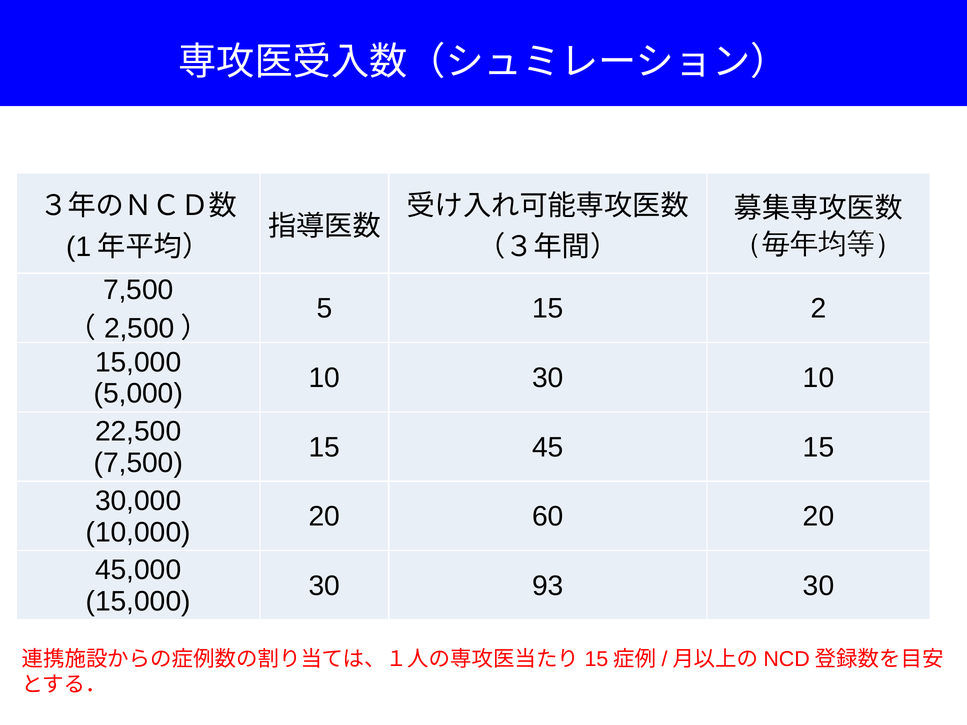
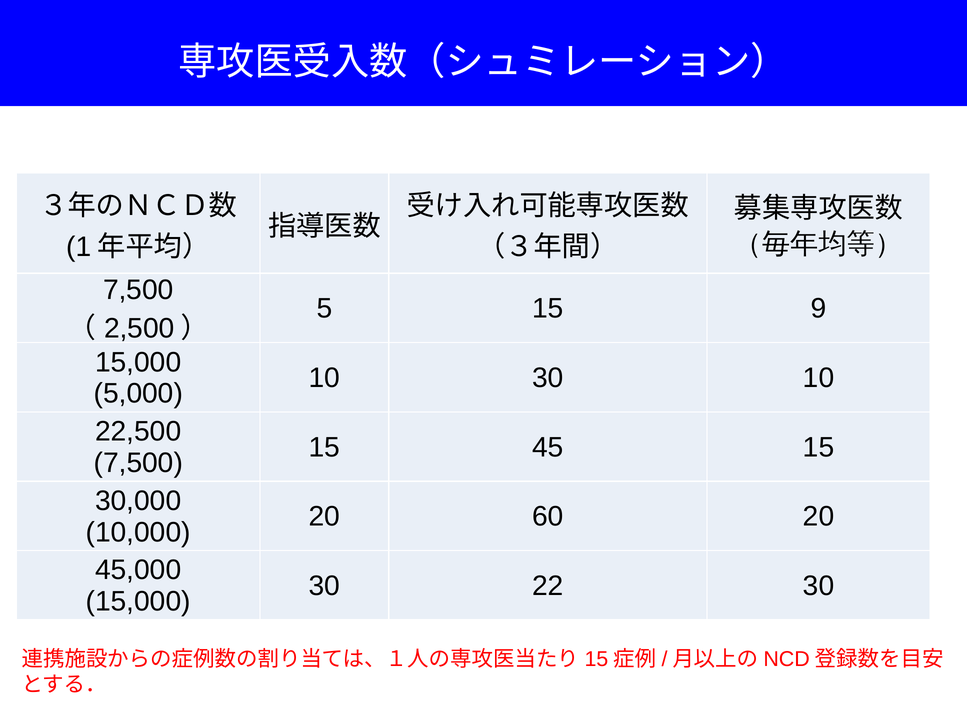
2: 2 -> 9
93: 93 -> 22
